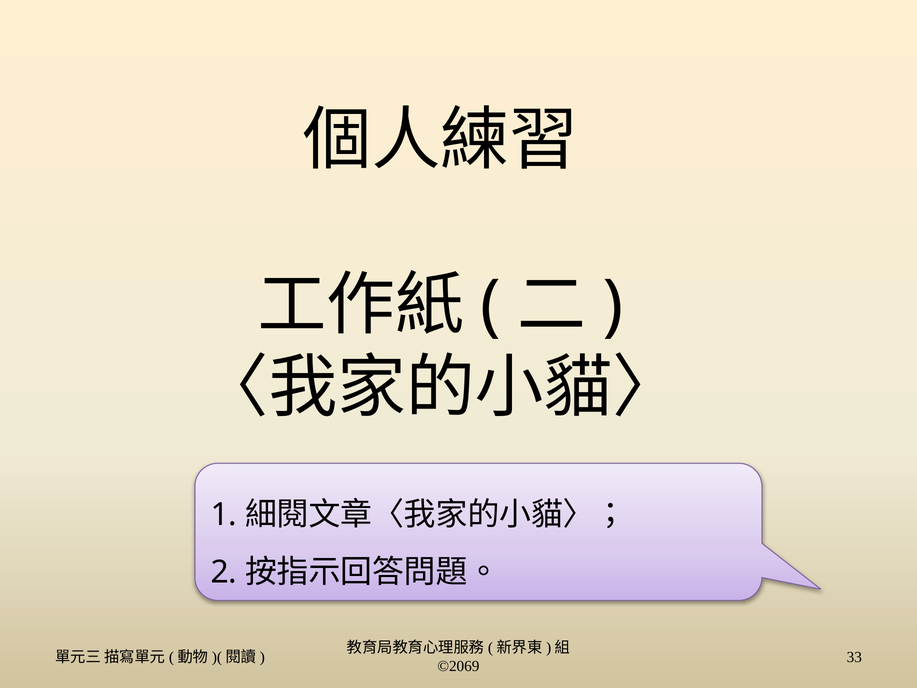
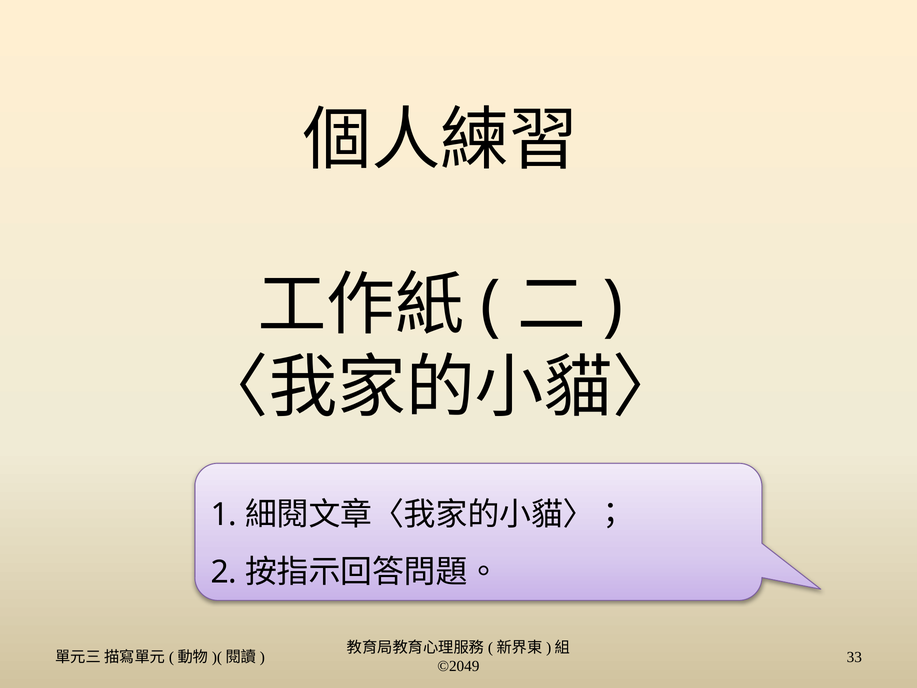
©2069: ©2069 -> ©2049
